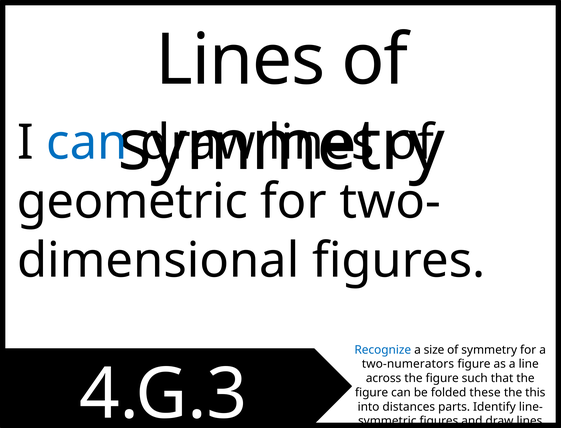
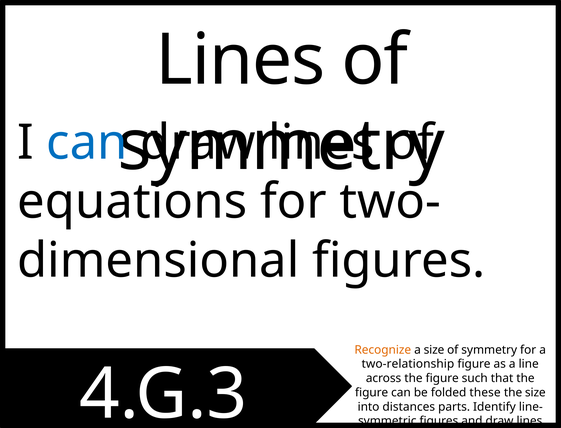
geometric: geometric -> equations
Recognize colour: blue -> orange
two-numerators: two-numerators -> two-relationship
the this: this -> size
